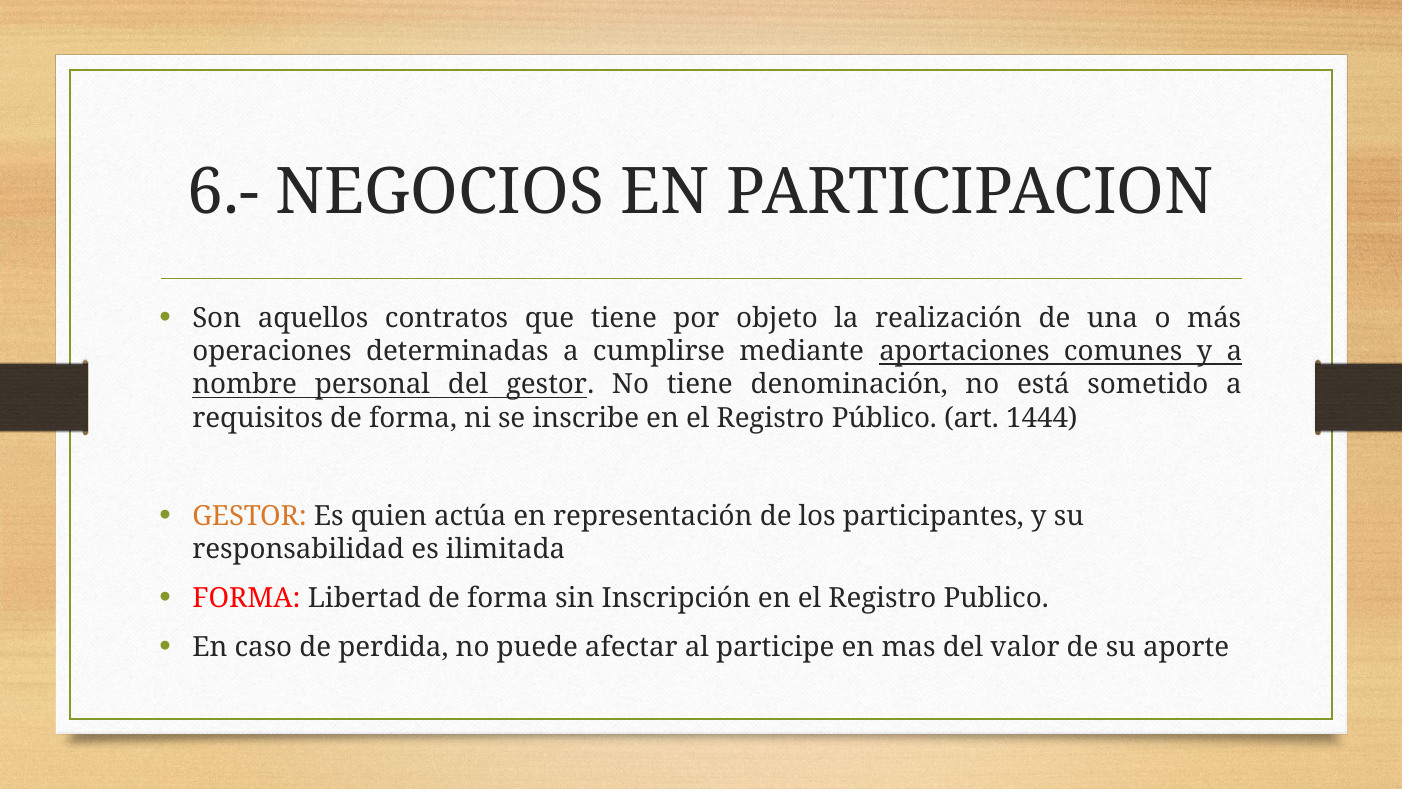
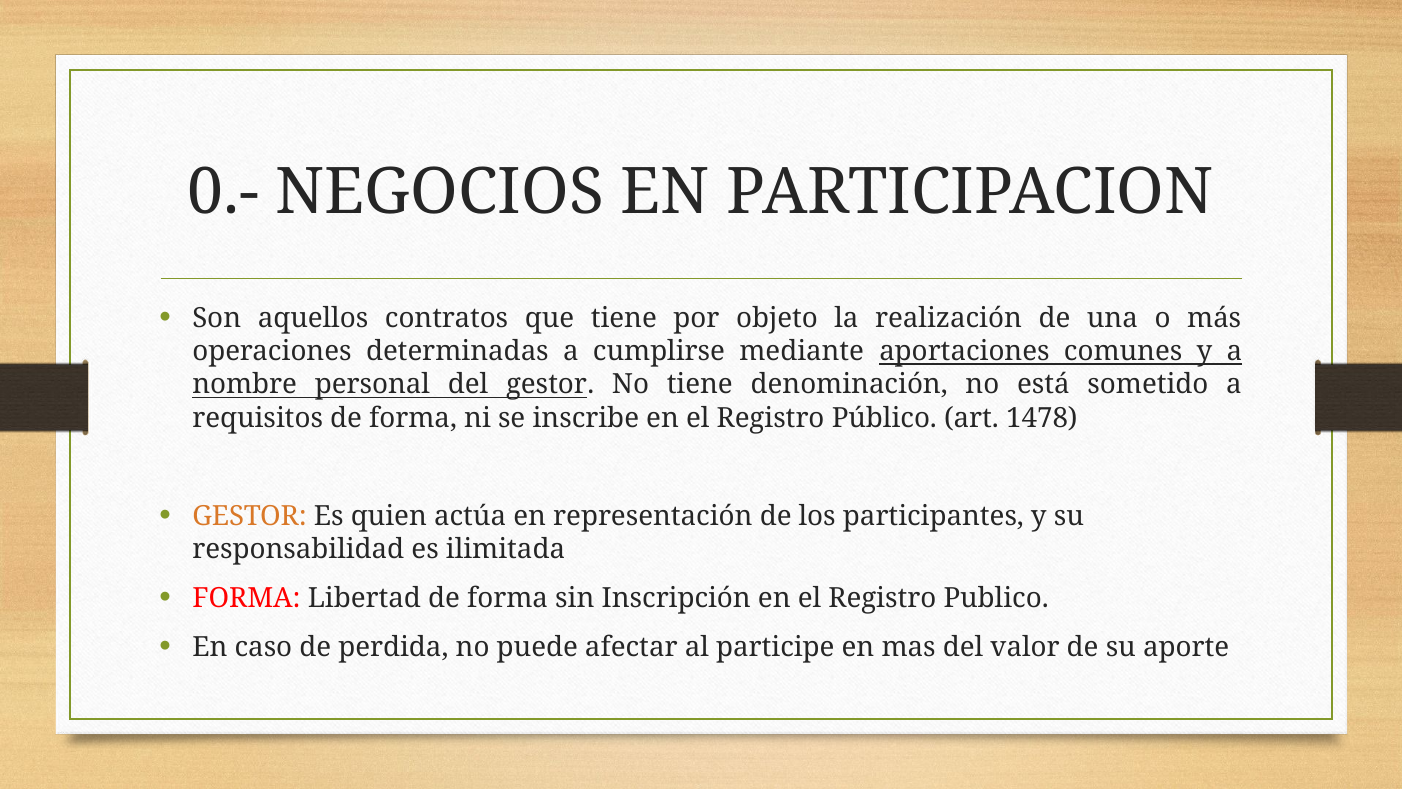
6.-: 6.- -> 0.-
1444: 1444 -> 1478
